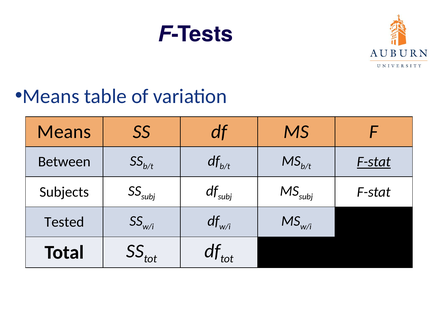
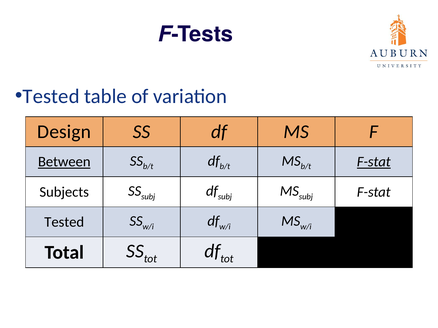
Means at (51, 96): Means -> Tested
Means at (64, 132): Means -> Design
Between underline: none -> present
